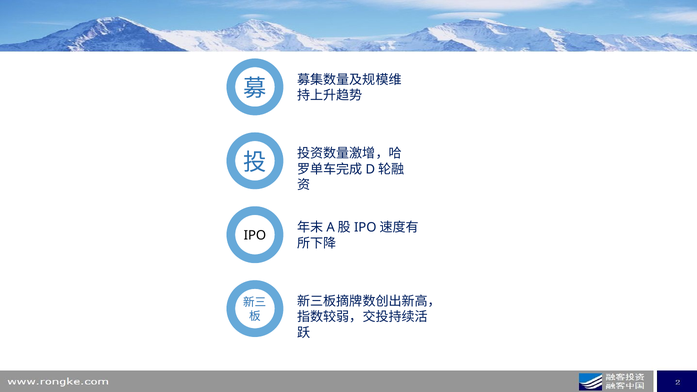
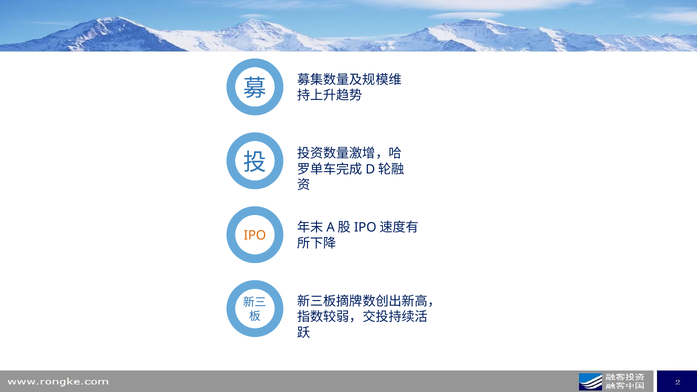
IPO colour: black -> orange
